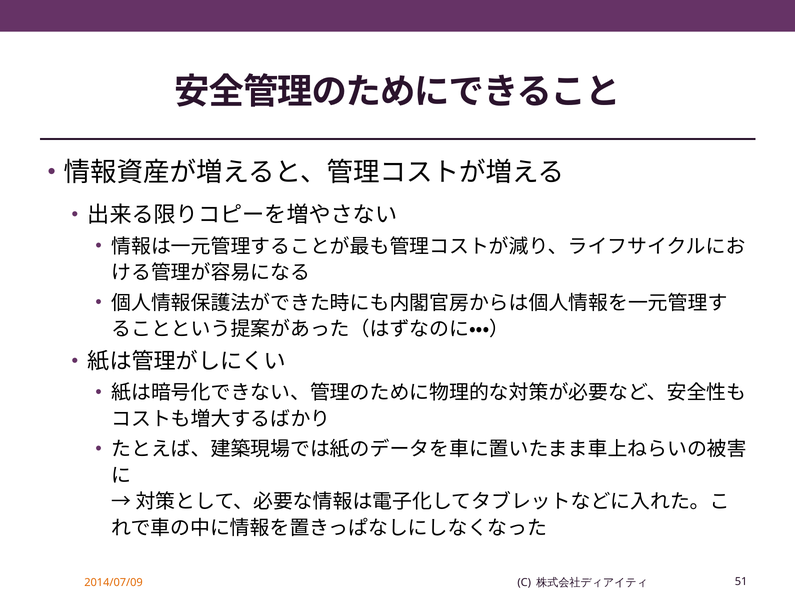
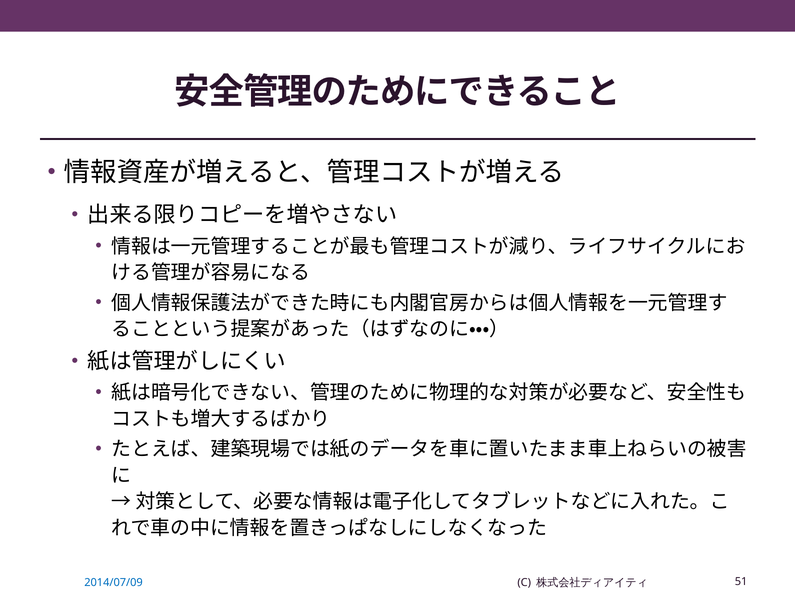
2014/07/09 colour: orange -> blue
